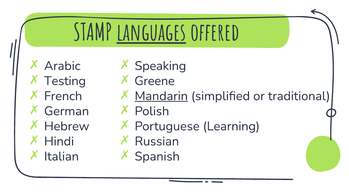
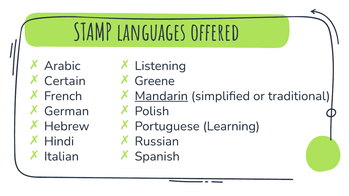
languages underline: present -> none
Speaking: Speaking -> Listening
Testing: Testing -> Certain
